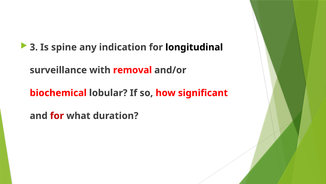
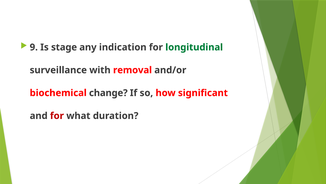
3: 3 -> 9
spine: spine -> stage
longitudinal colour: black -> green
lobular: lobular -> change
